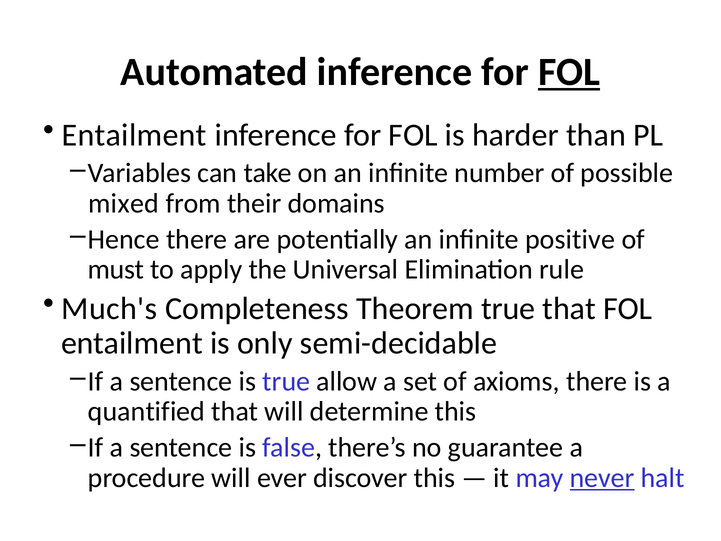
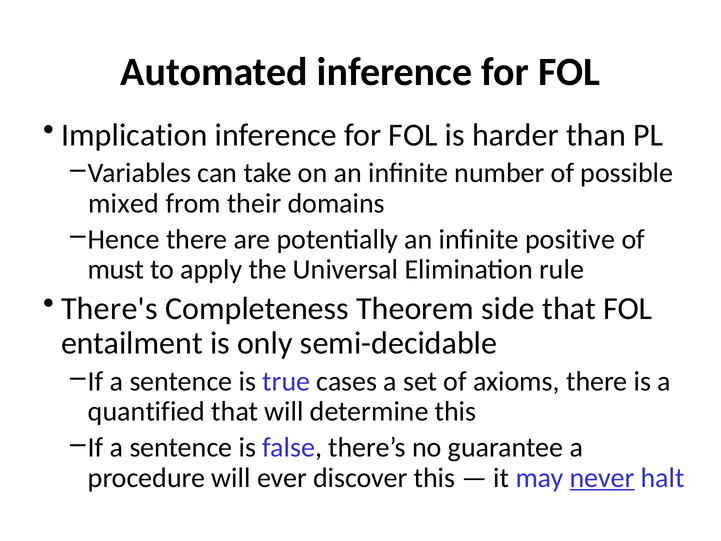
FOL at (569, 72) underline: present -> none
Entailment at (134, 135): Entailment -> Implication
Much's: Much's -> There's
Theorem true: true -> side
allow: allow -> cases
